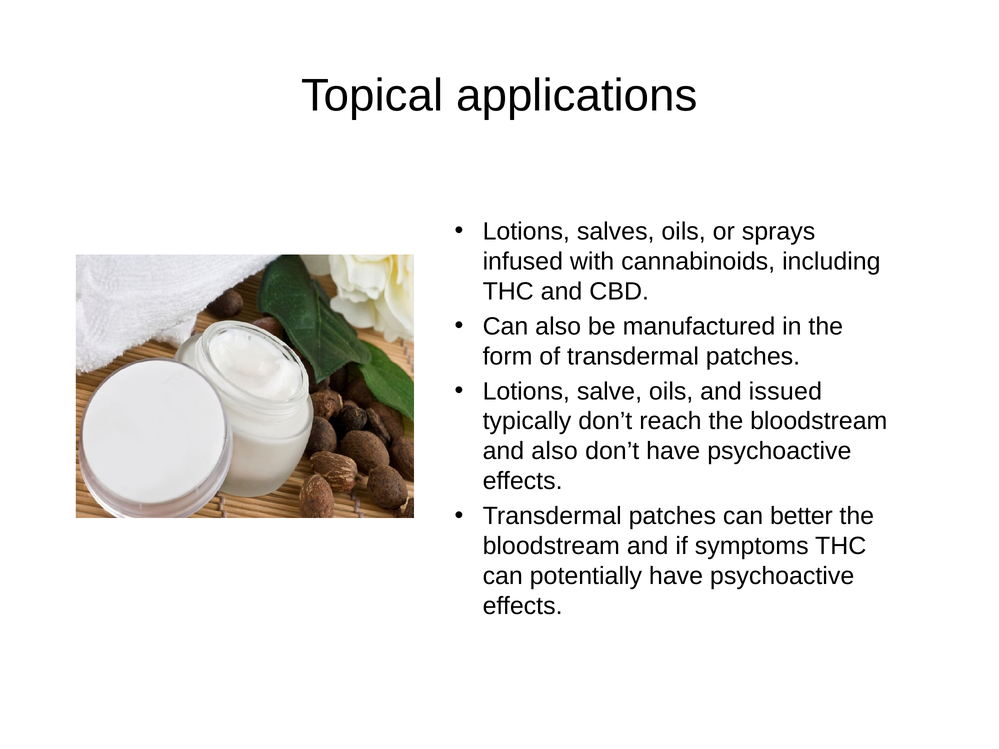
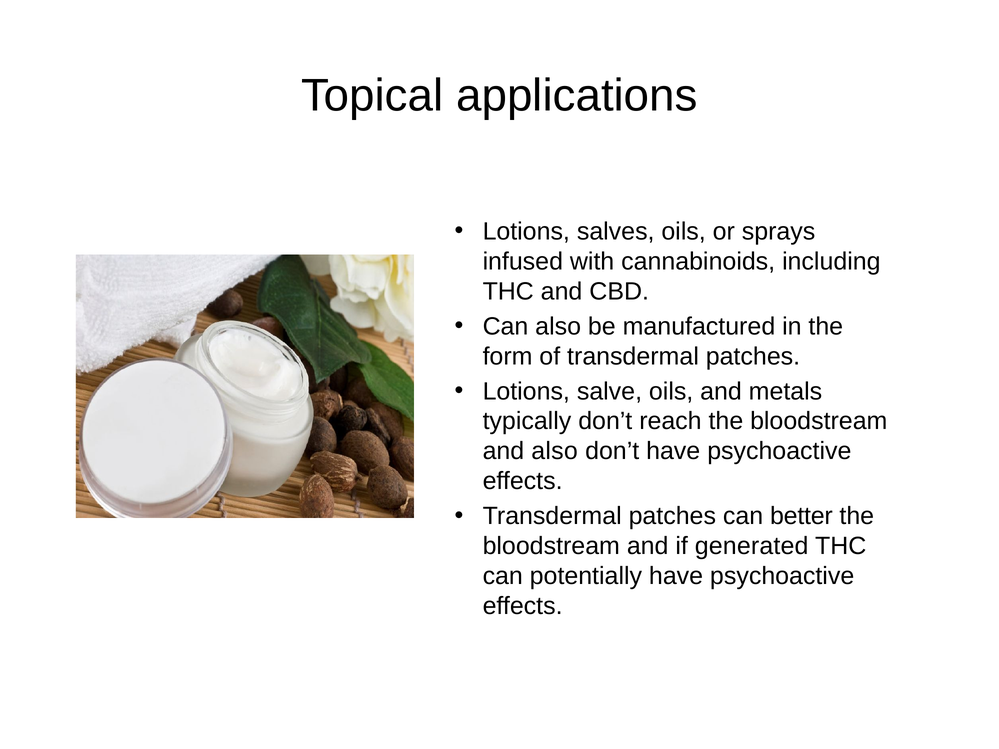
issued: issued -> metals
symptoms: symptoms -> generated
